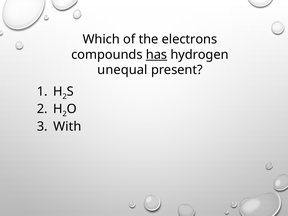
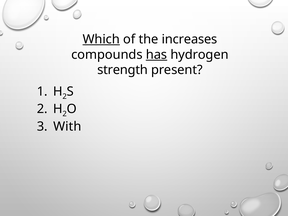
Which underline: none -> present
electrons: electrons -> increases
unequal: unequal -> strength
